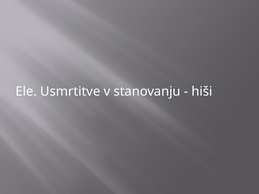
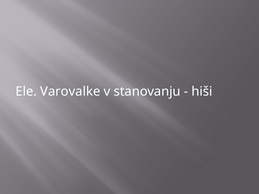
Usmrtitve: Usmrtitve -> Varovalke
